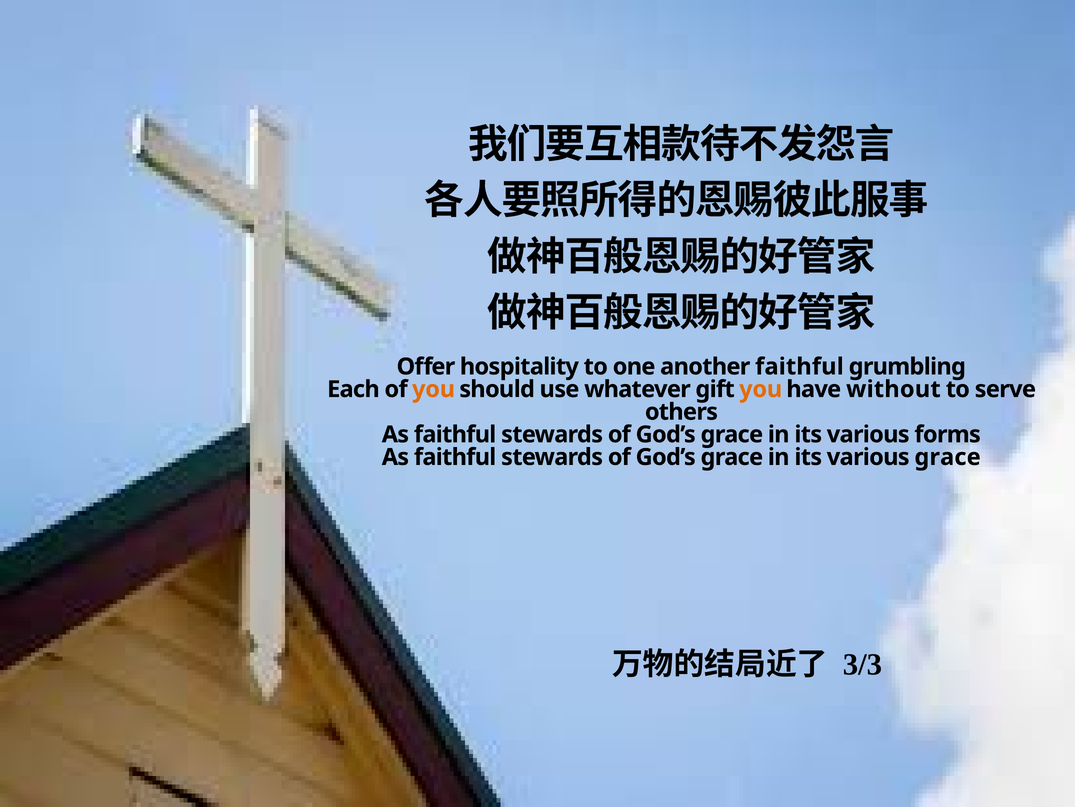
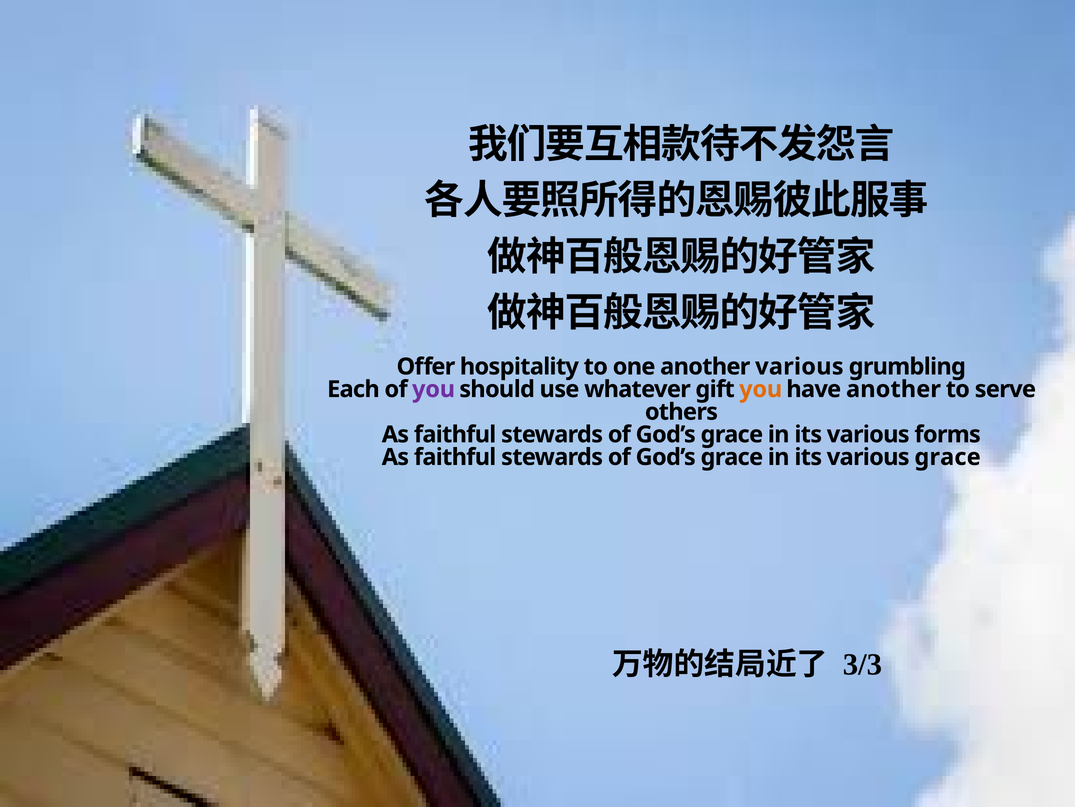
another faithful: faithful -> various
you at (434, 389) colour: orange -> purple
have without: without -> another
